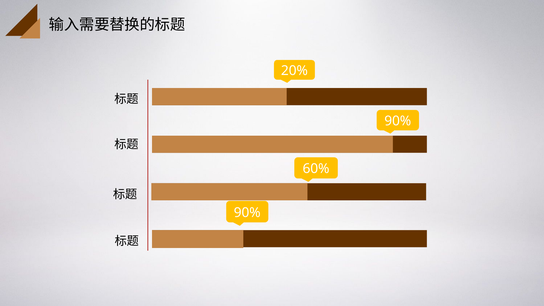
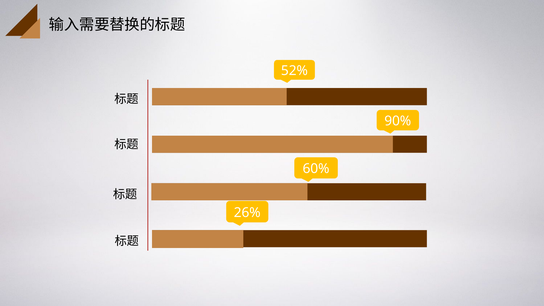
20%: 20% -> 52%
90% at (247, 213): 90% -> 26%
